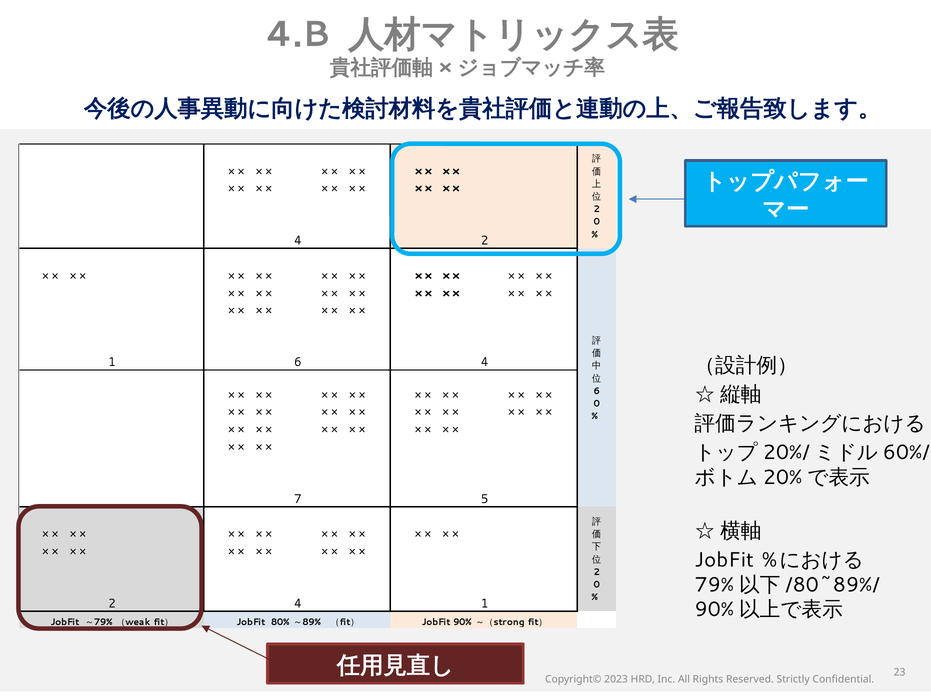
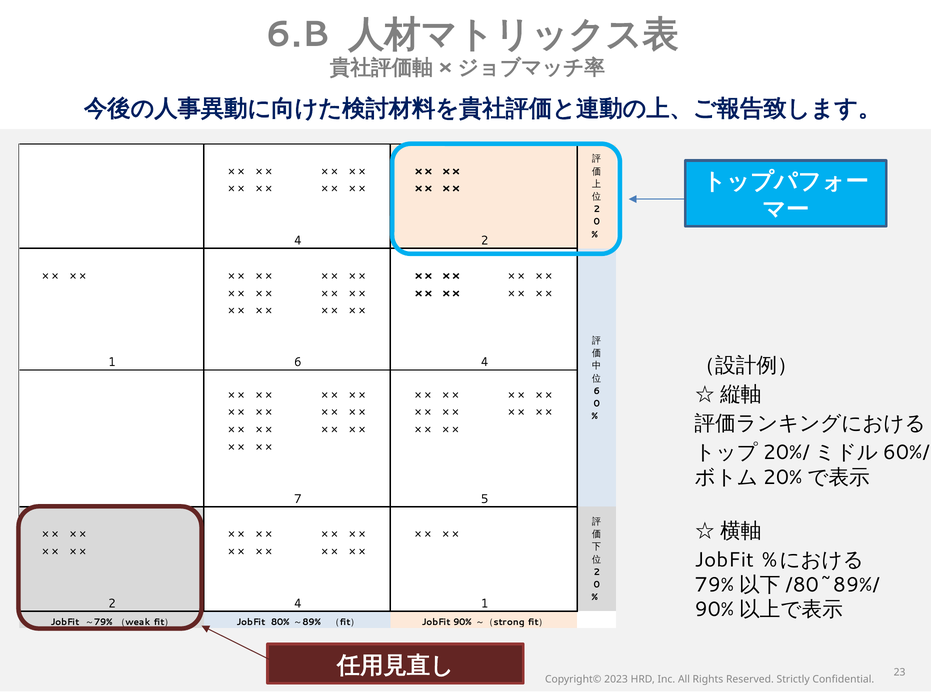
4.B: 4.B -> 6.B
